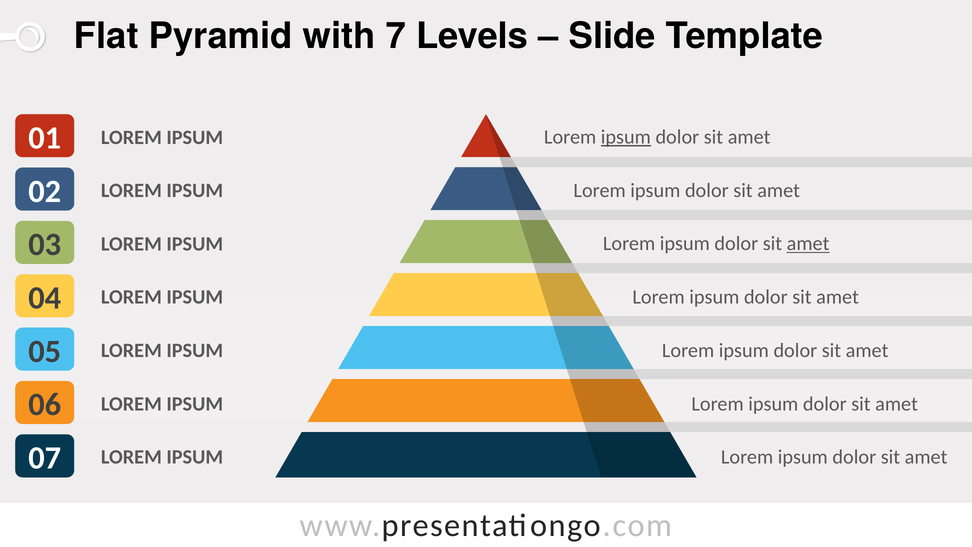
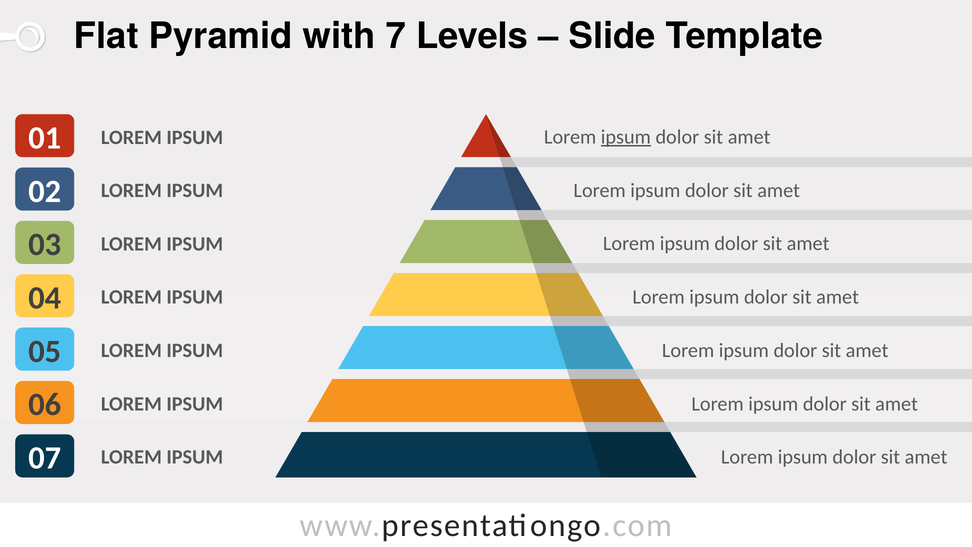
amet at (808, 244) underline: present -> none
